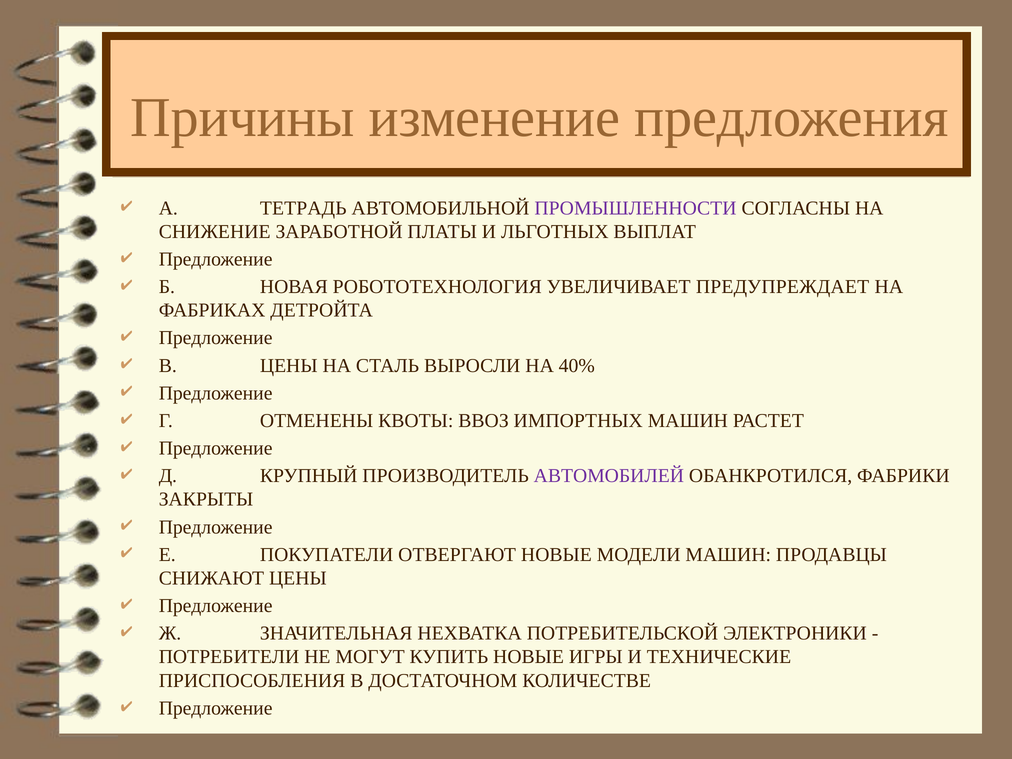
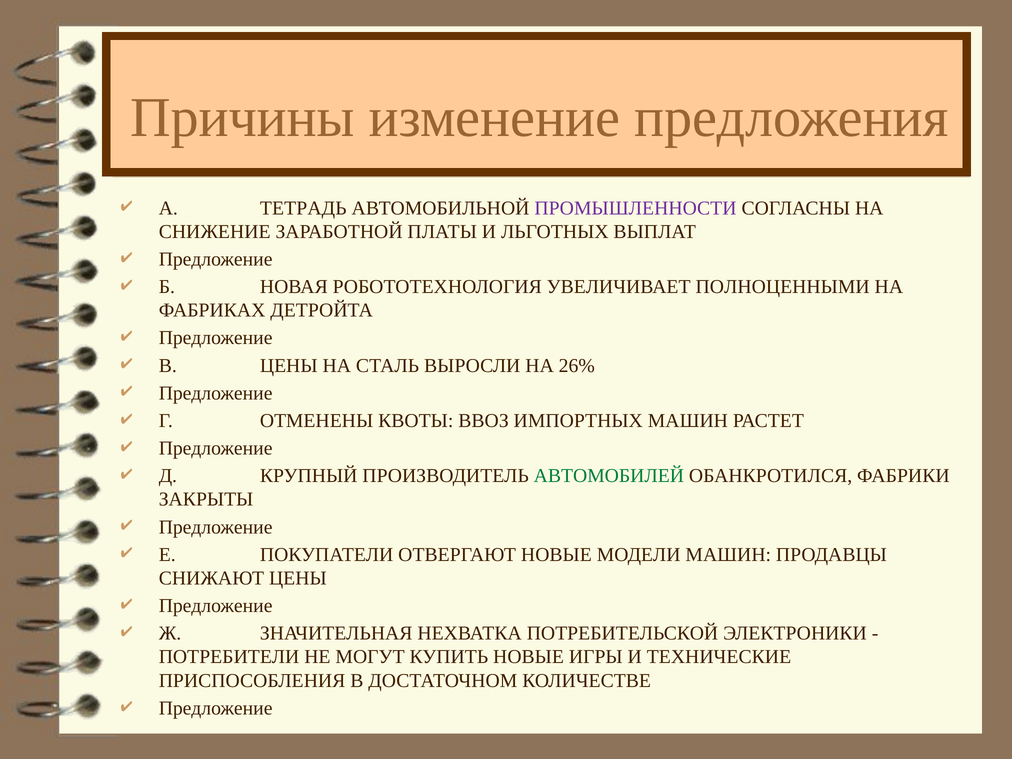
ПРЕДУПРЕЖДАЕТ: ПРЕДУПРЕЖДАЕТ -> ПОЛНОЦЕННЫМИ
40%: 40% -> 26%
АВТОМОБИЛЕЙ colour: purple -> green
